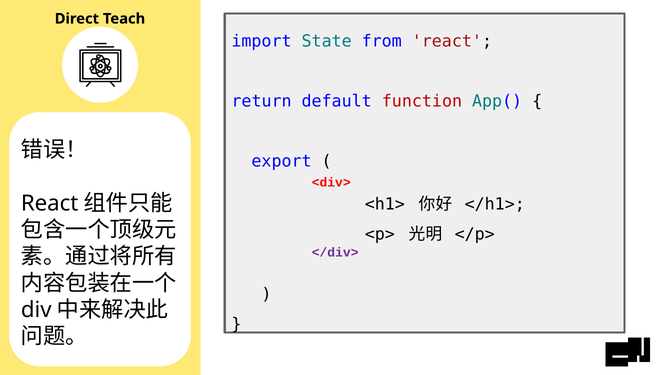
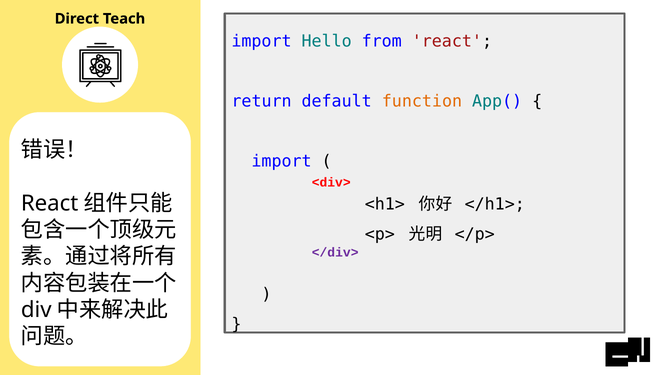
State: State -> Hello
function colour: red -> orange
export at (282, 161): export -> import
